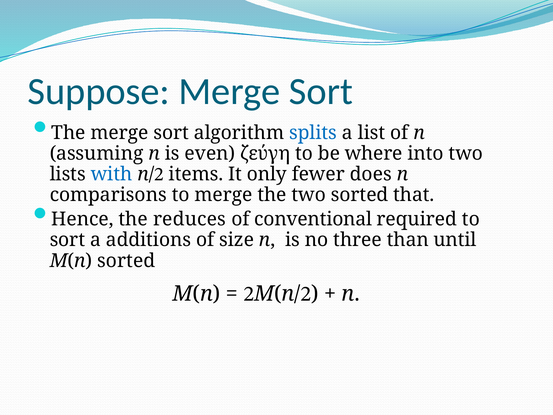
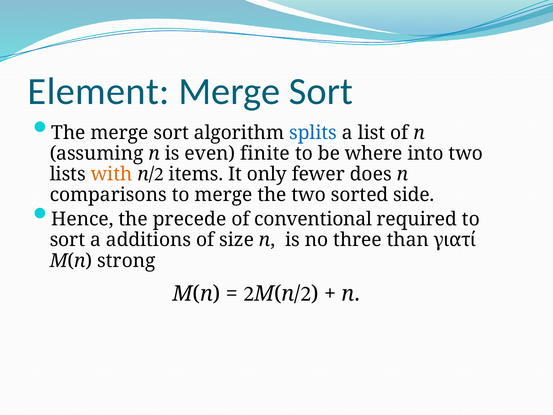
Suppose: Suppose -> Element
ζεύγη: ζεύγη -> finite
with colour: blue -> orange
that: that -> side
reduces: reduces -> precede
until: until -> γιατί
M(n sorted: sorted -> strong
